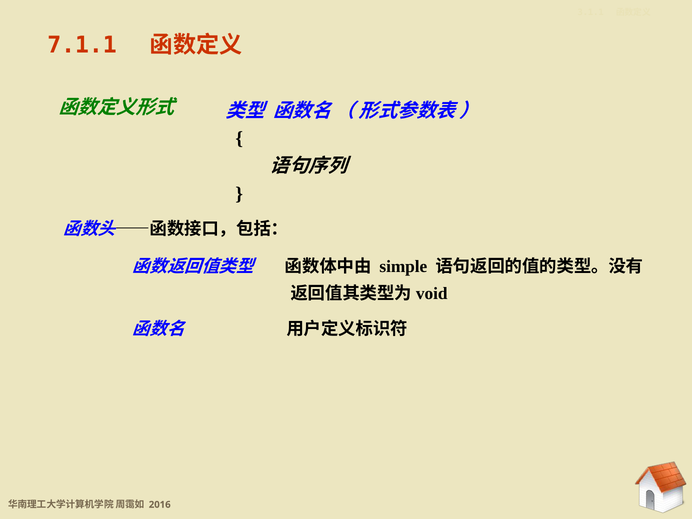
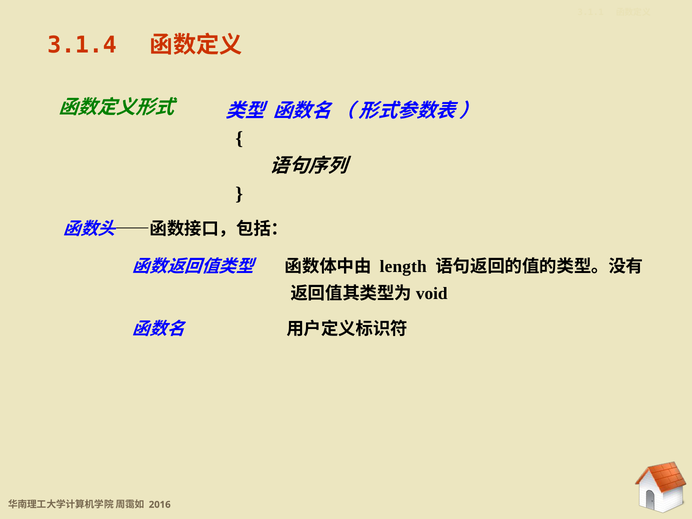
7.1.1: 7.1.1 -> 3.1.4
simple: simple -> length
